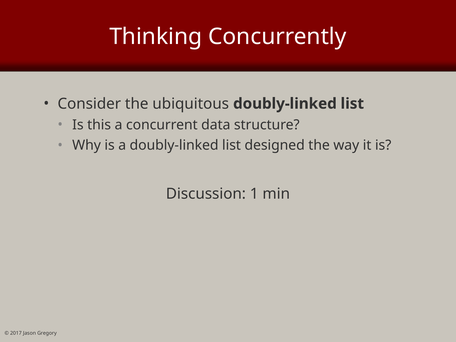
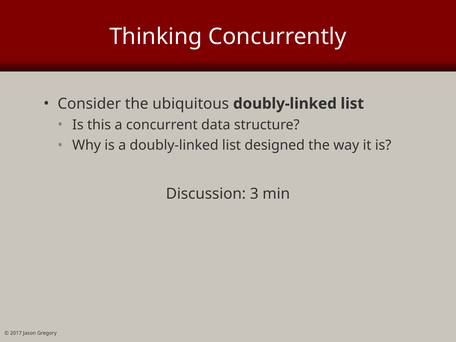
1: 1 -> 3
